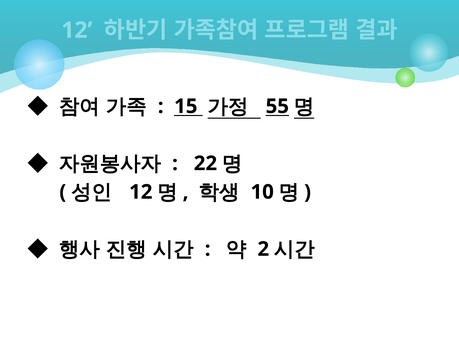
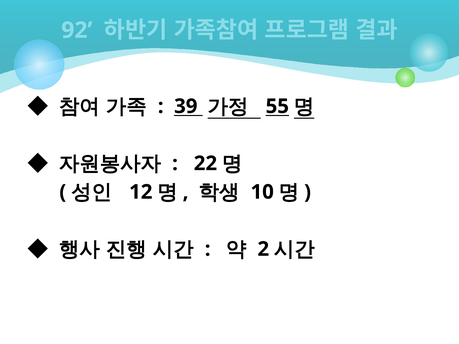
12 at (77, 30): 12 -> 92
15: 15 -> 39
